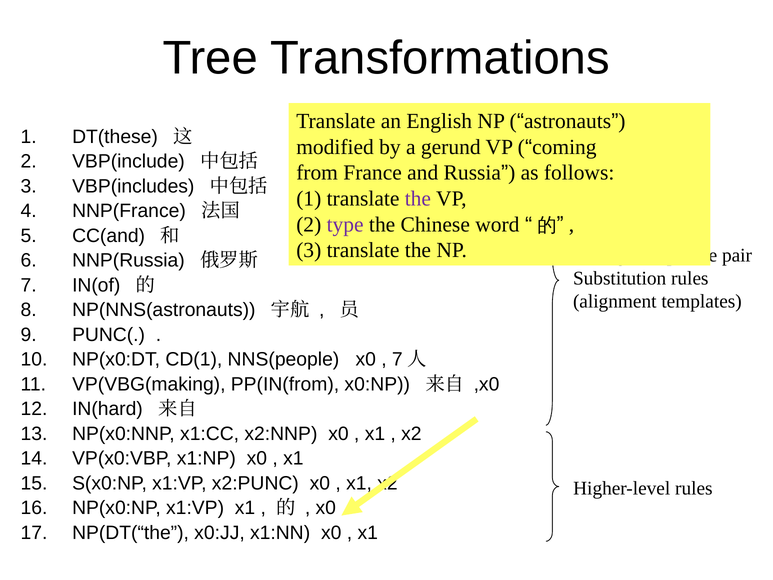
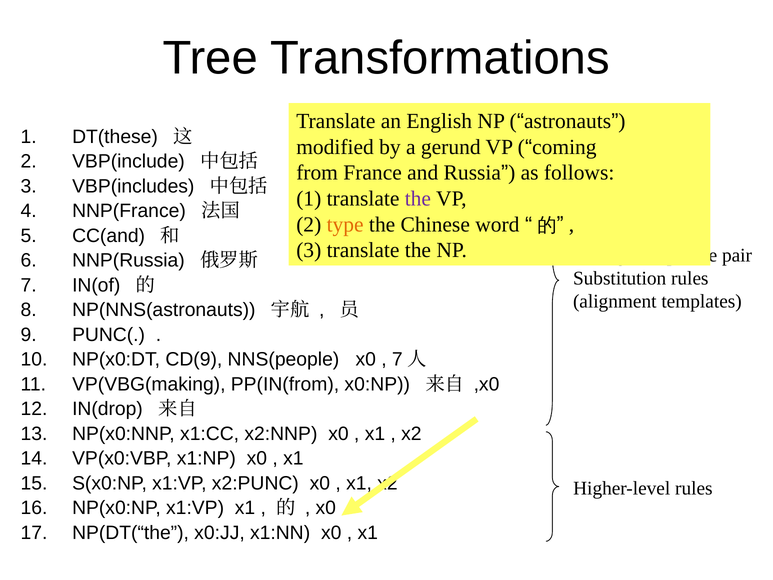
type colour: purple -> orange
CD(1: CD(1 -> CD(9
IN(hard: IN(hard -> IN(drop
